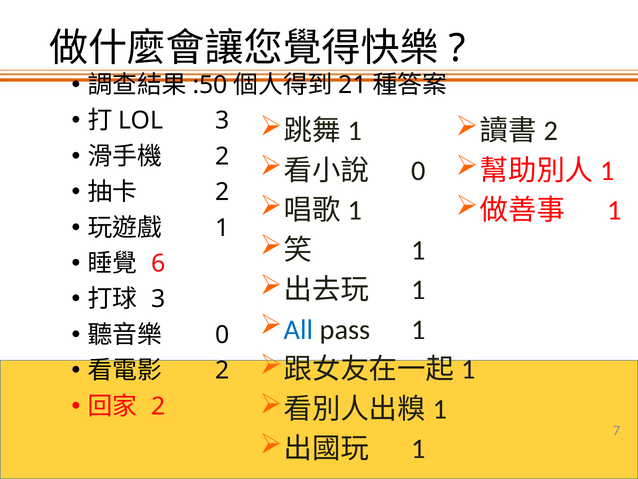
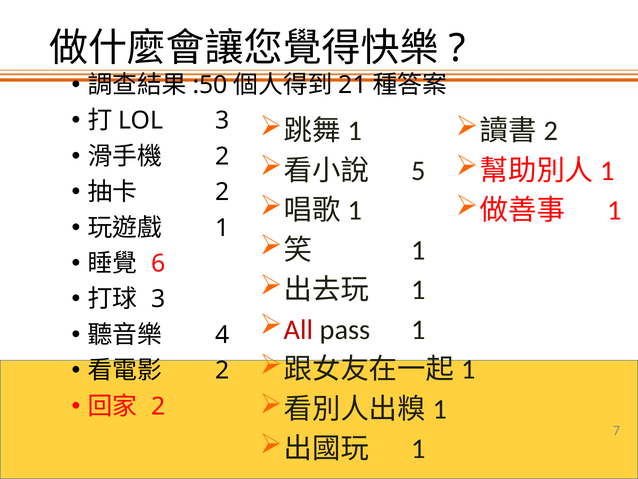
0 at (419, 170): 0 -> 5
All colour: blue -> red
0 at (222, 335): 0 -> 4
